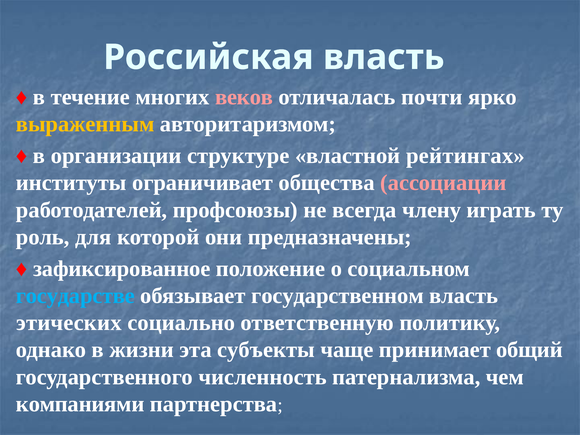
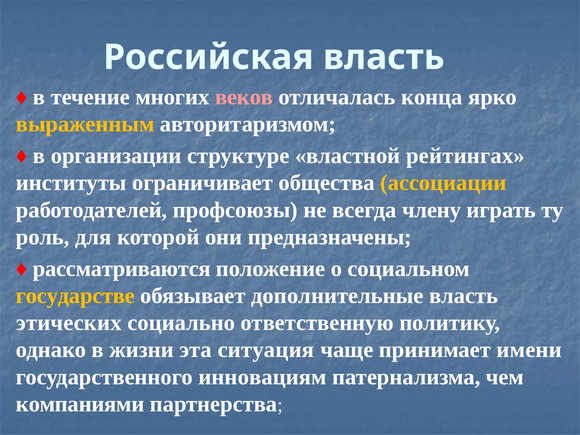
почти: почти -> конца
ассоциации colour: pink -> yellow
зафиксированное: зафиксированное -> рассматриваются
государстве colour: light blue -> yellow
государственном: государственном -> дополнительные
субъекты: субъекты -> ситуация
общий: общий -> имени
численность: численность -> инновациям
